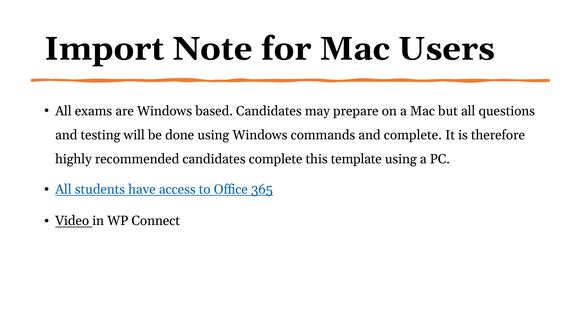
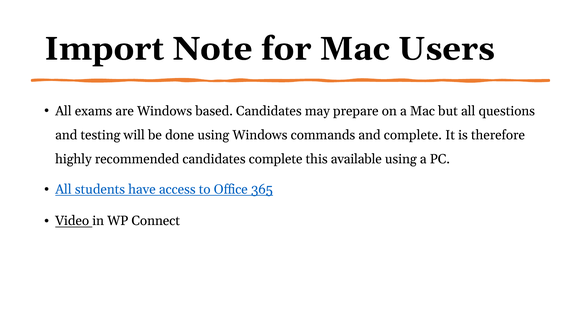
template: template -> available
